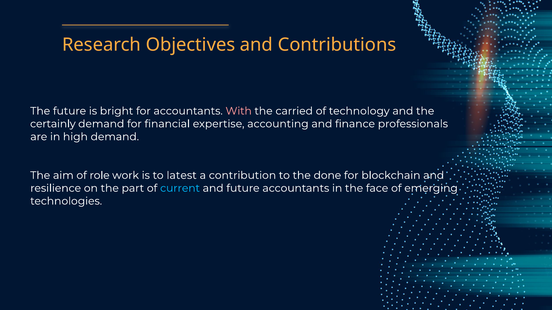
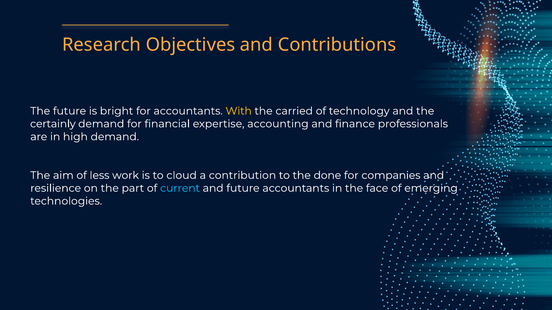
With colour: pink -> yellow
role: role -> less
latest: latest -> cloud
blockchain: blockchain -> companies
